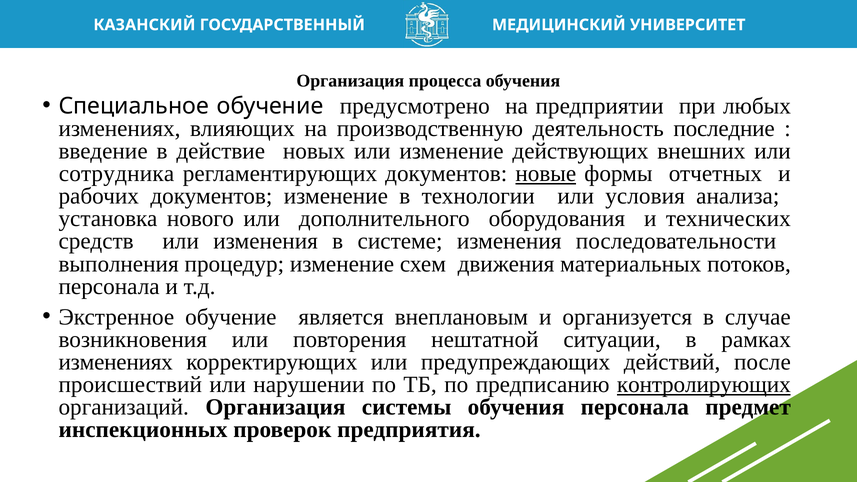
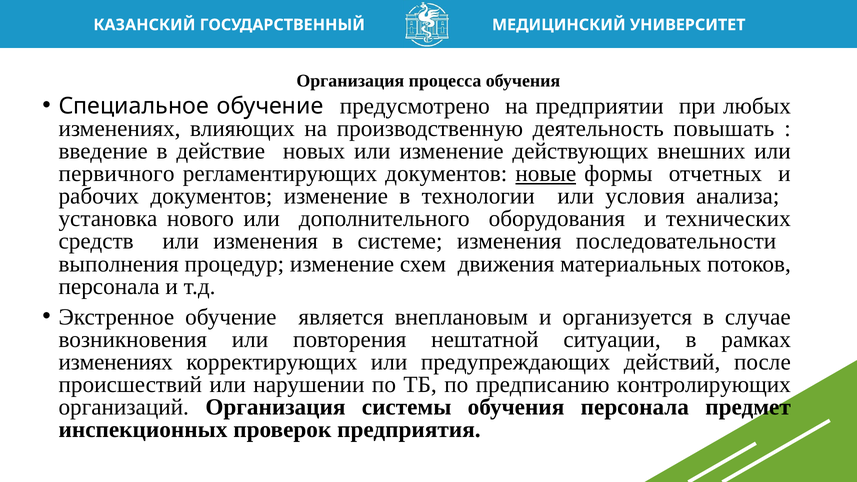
последние: последние -> повышать
сотрудника: сотрудника -> первичного
контролирующих underline: present -> none
